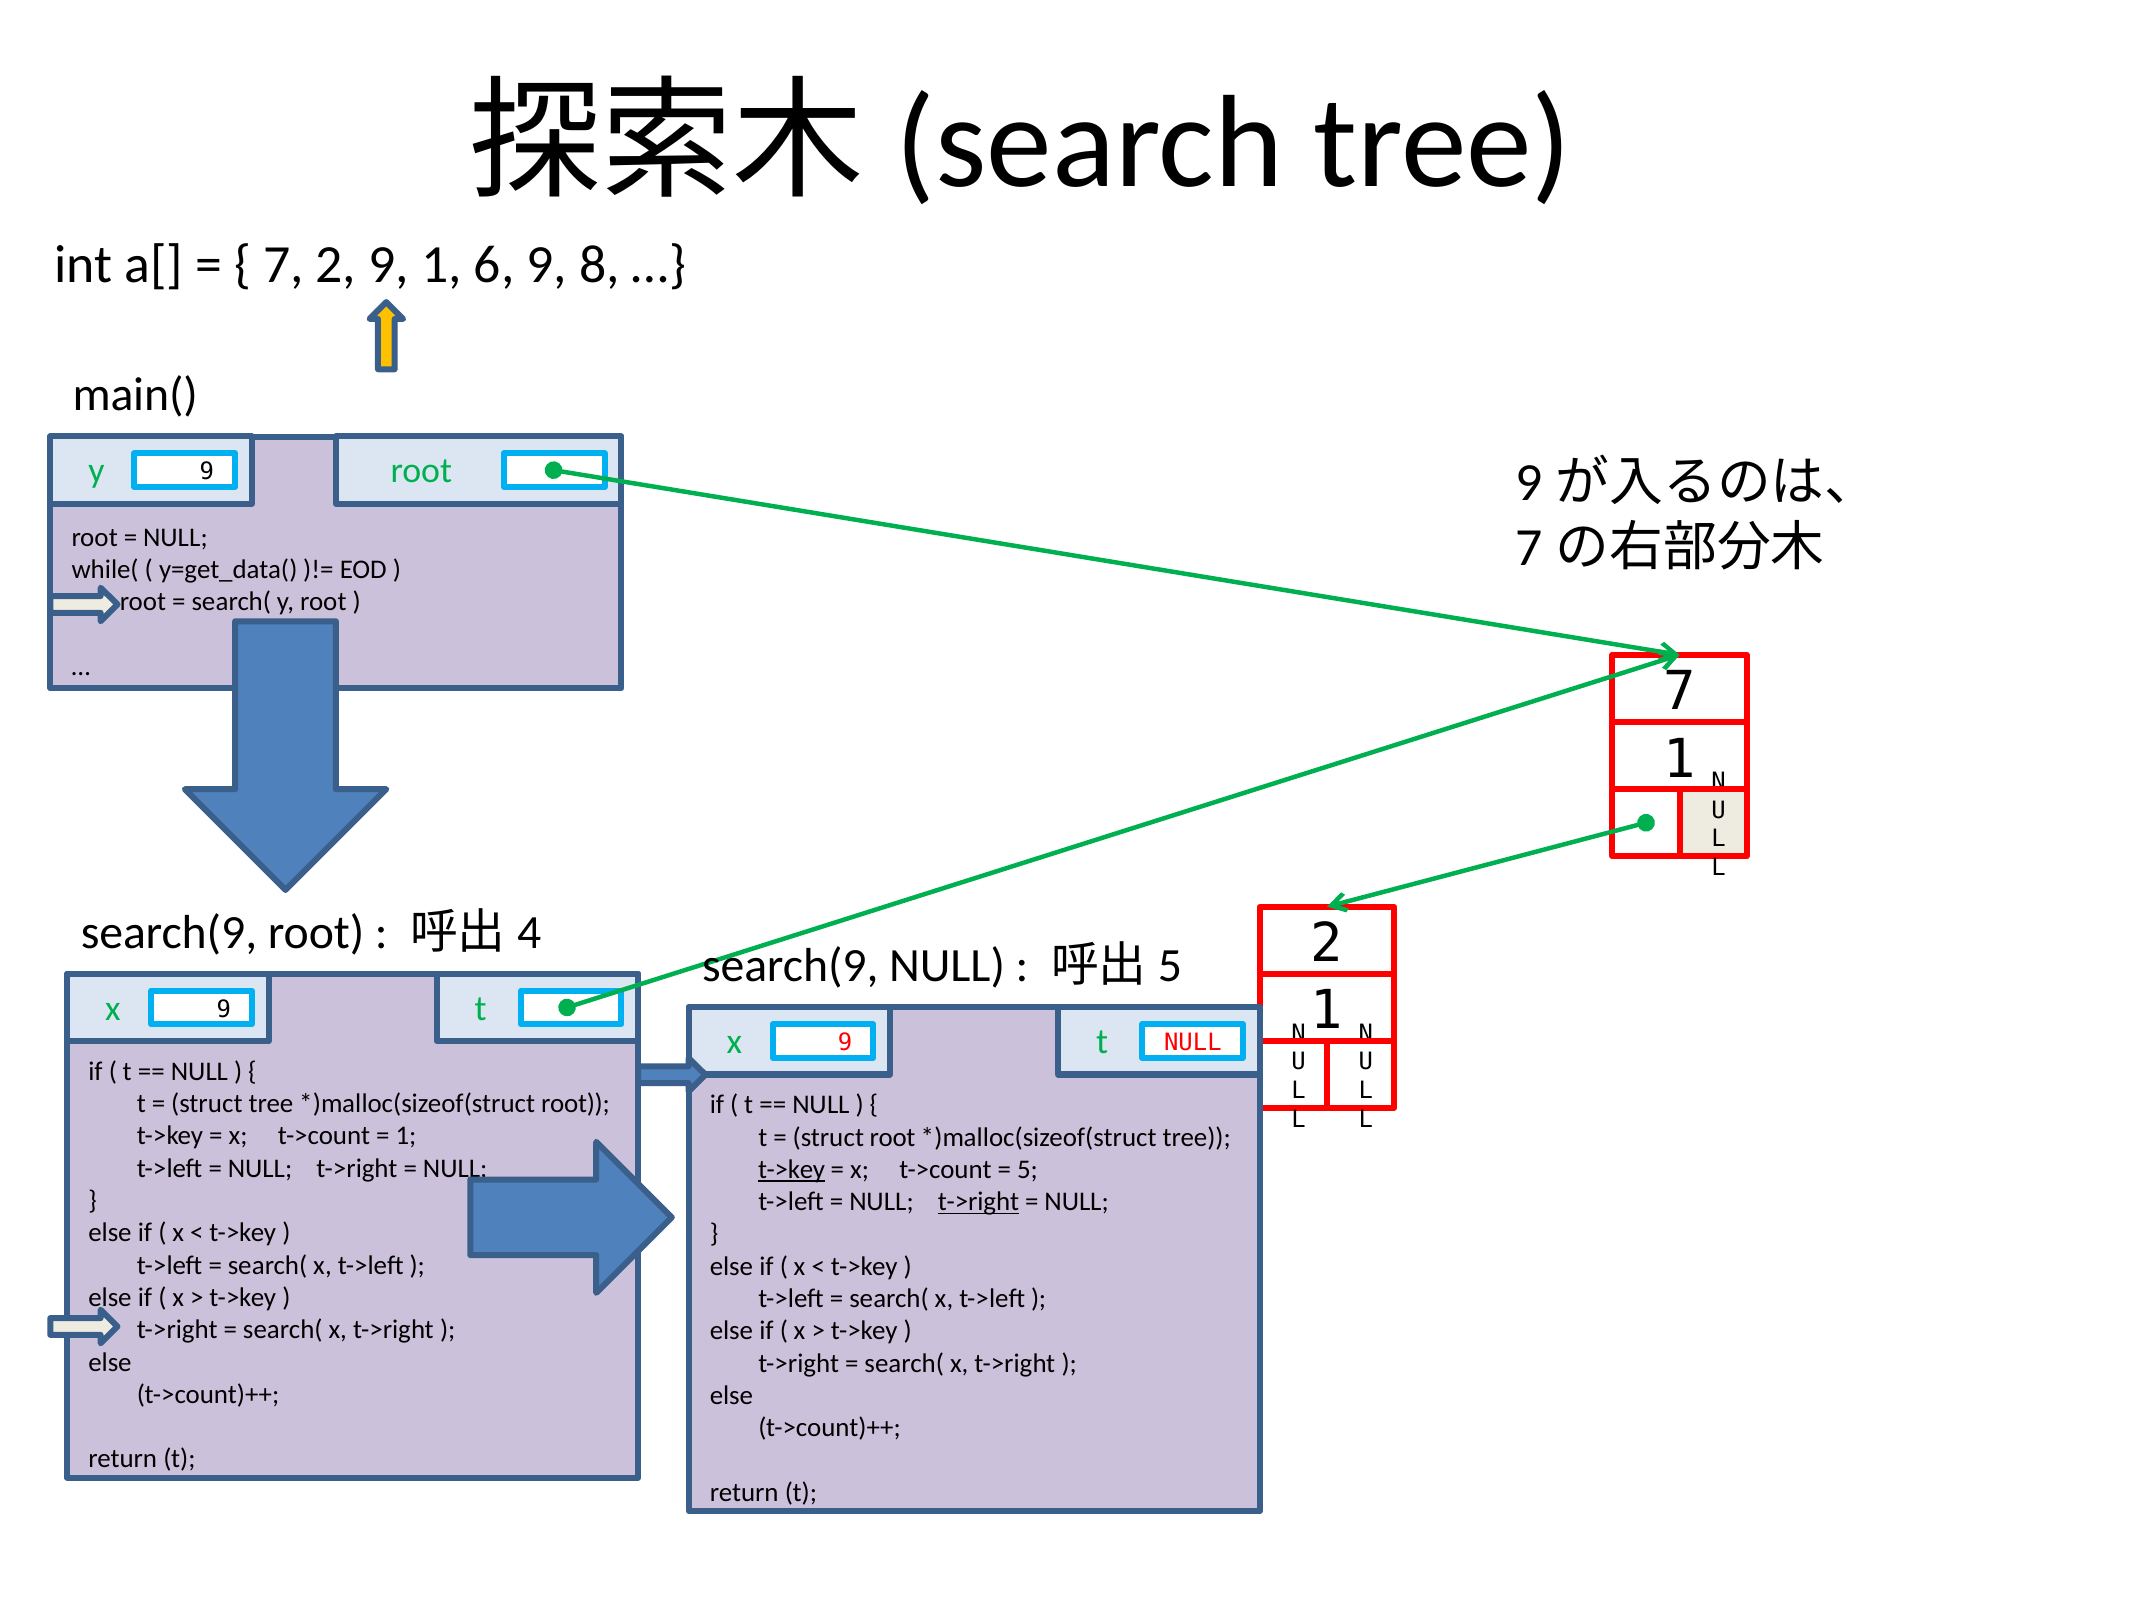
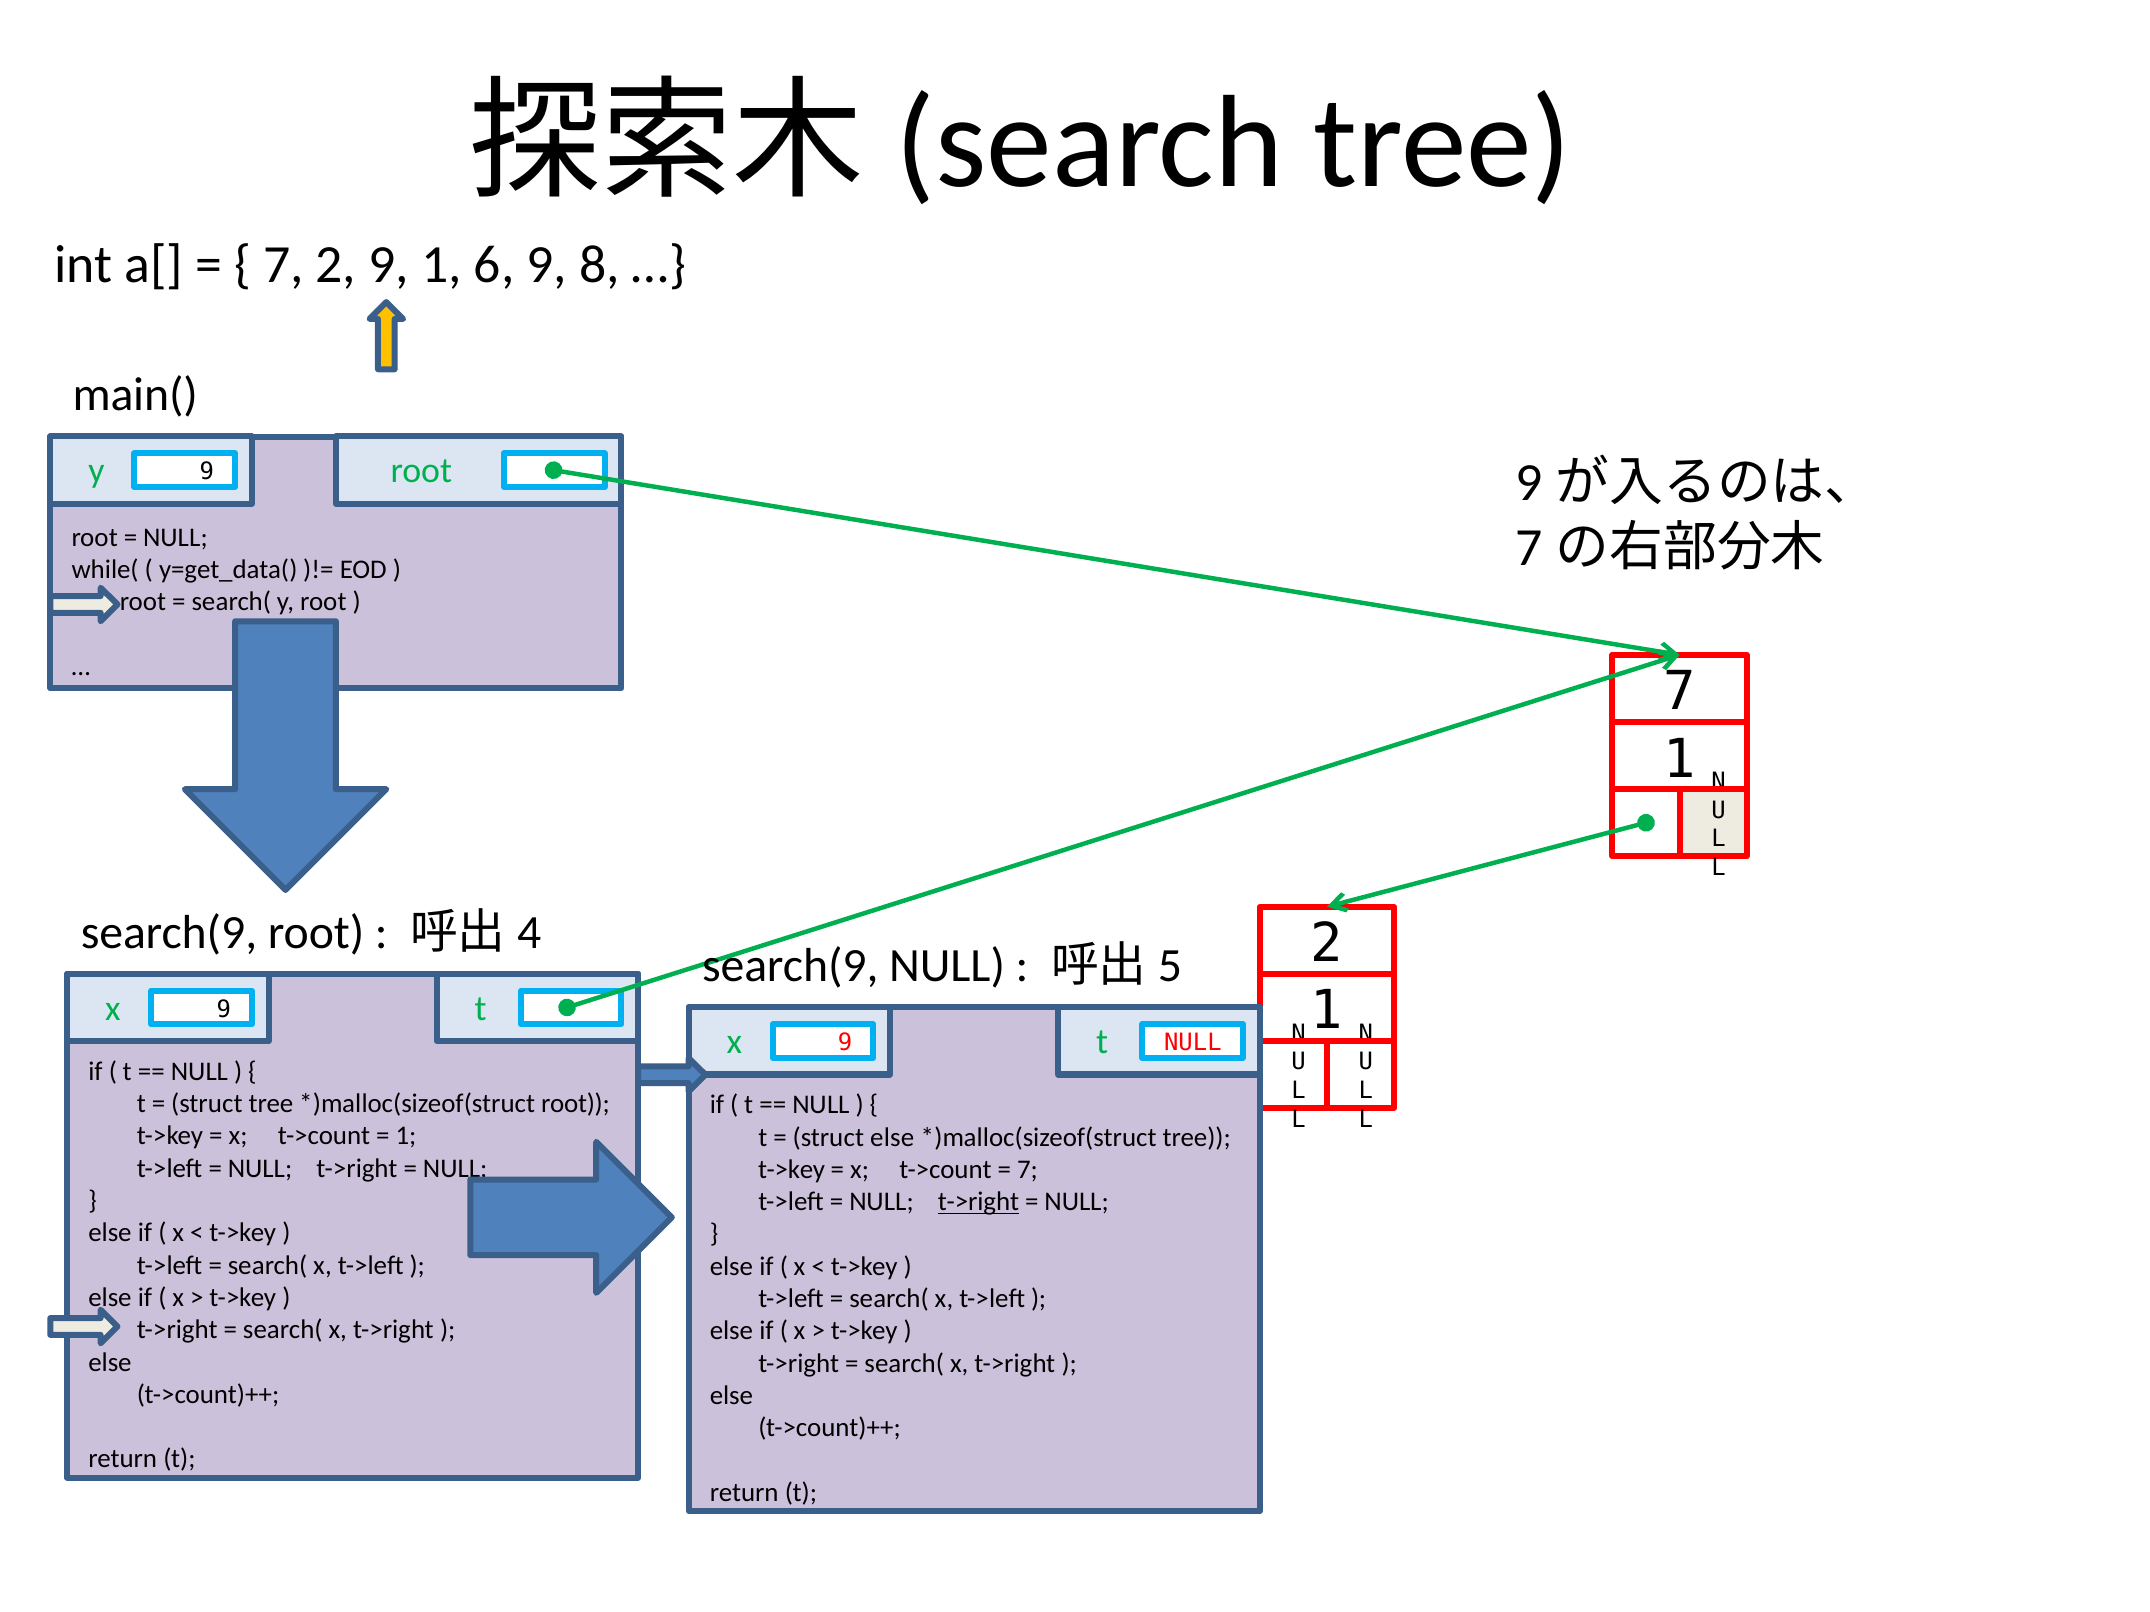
struct root: root -> else
t->key at (792, 1170) underline: present -> none
5 at (1027, 1170): 5 -> 7
